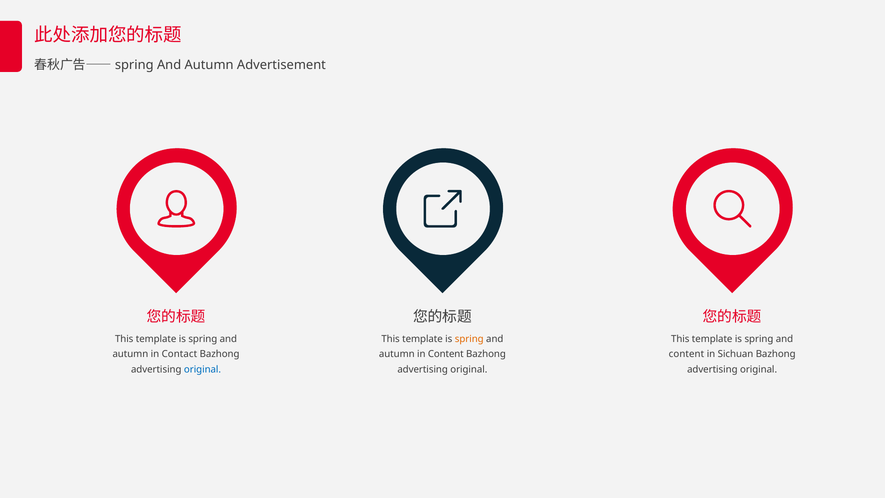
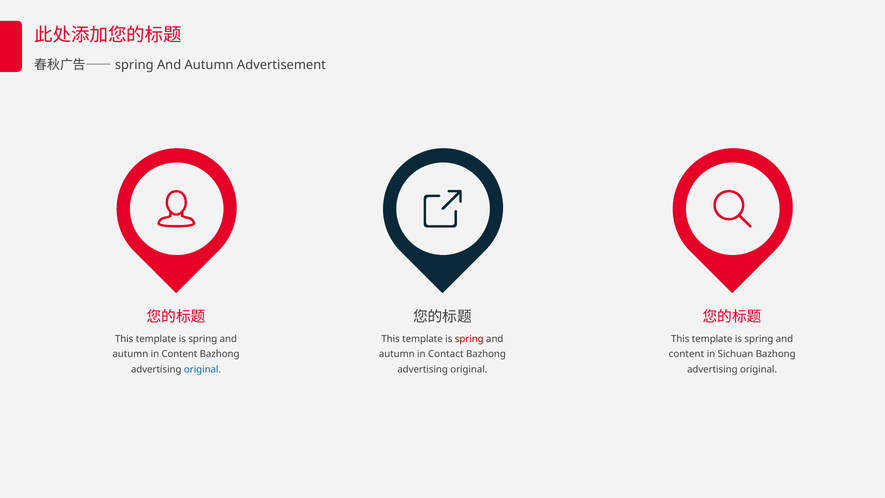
spring at (469, 339) colour: orange -> red
in Contact: Contact -> Content
in Content: Content -> Contact
